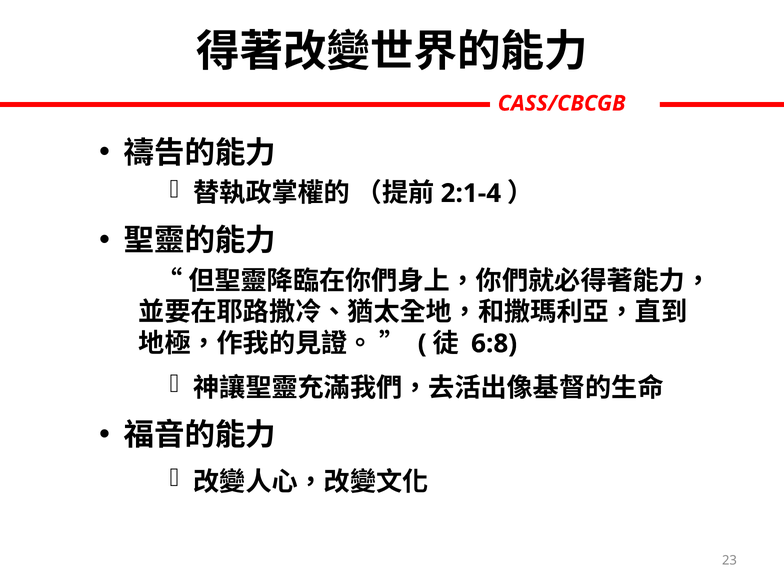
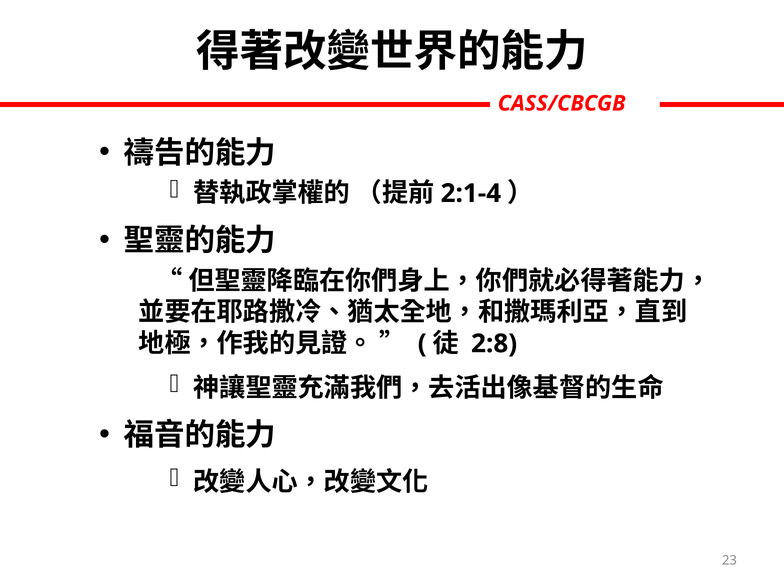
6:8: 6:8 -> 2:8
